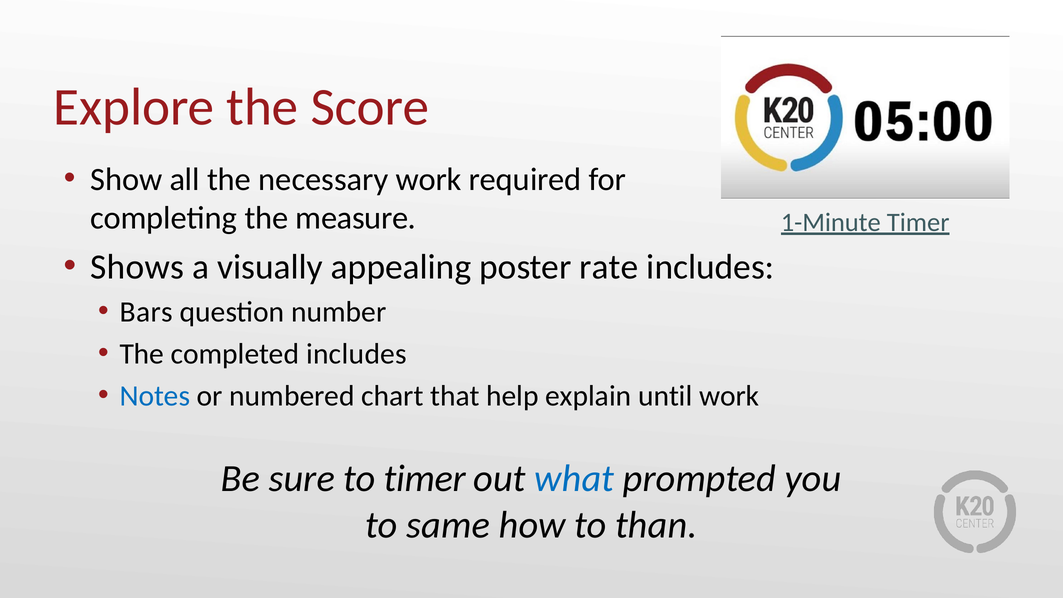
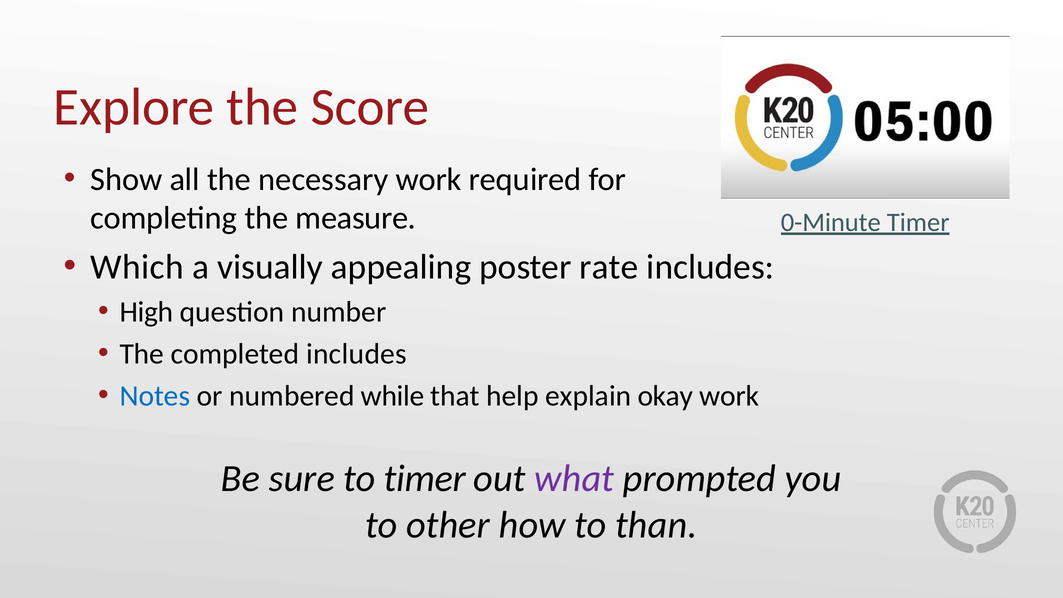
1-Minute: 1-Minute -> 0-Minute
Shows: Shows -> Which
Bars: Bars -> High
chart: chart -> while
until: until -> okay
what colour: blue -> purple
same: same -> other
